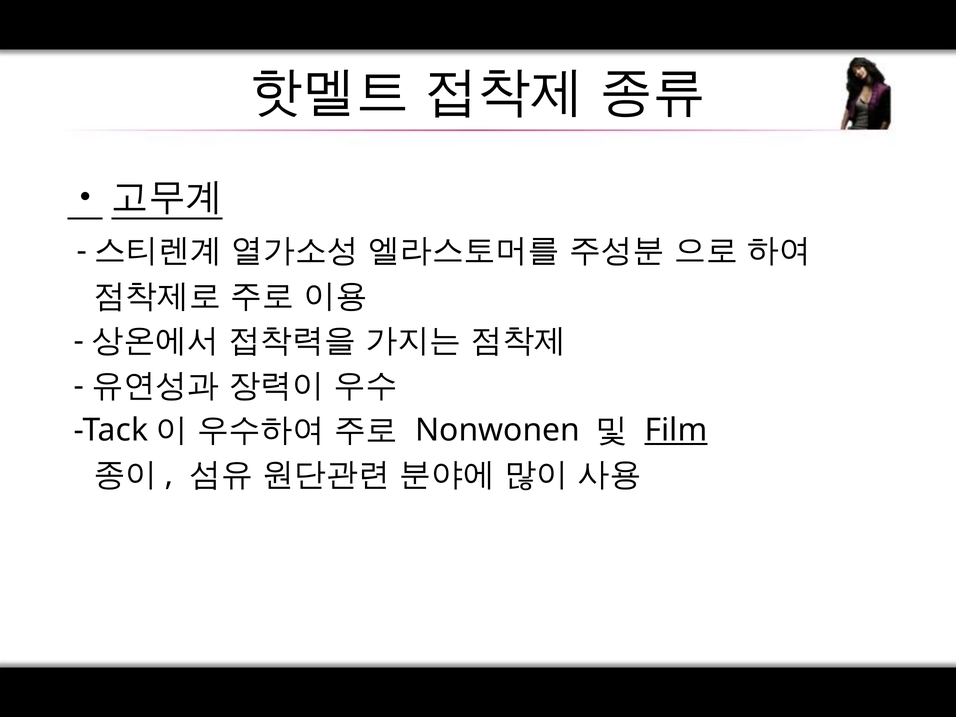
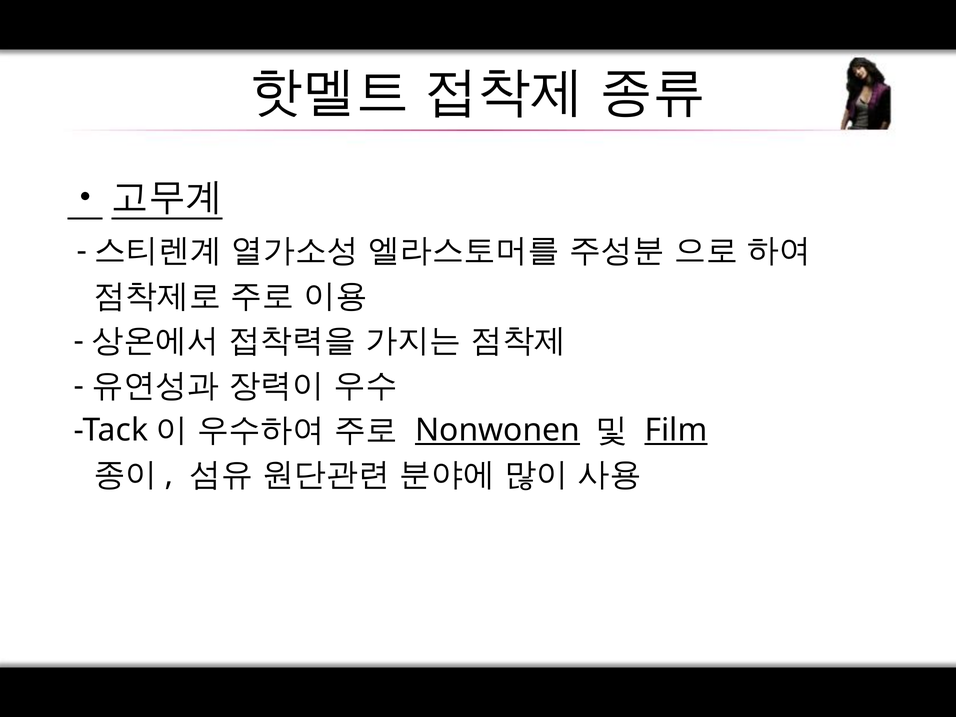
Nonwonen underline: none -> present
